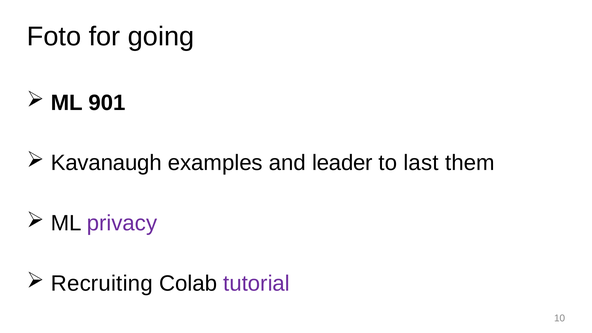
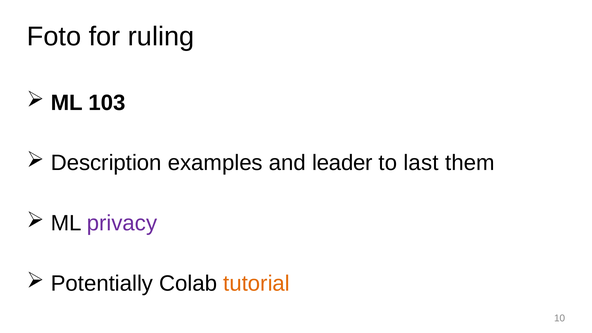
going: going -> ruling
901: 901 -> 103
Kavanaugh: Kavanaugh -> Description
Recruiting: Recruiting -> Potentially
tutorial colour: purple -> orange
